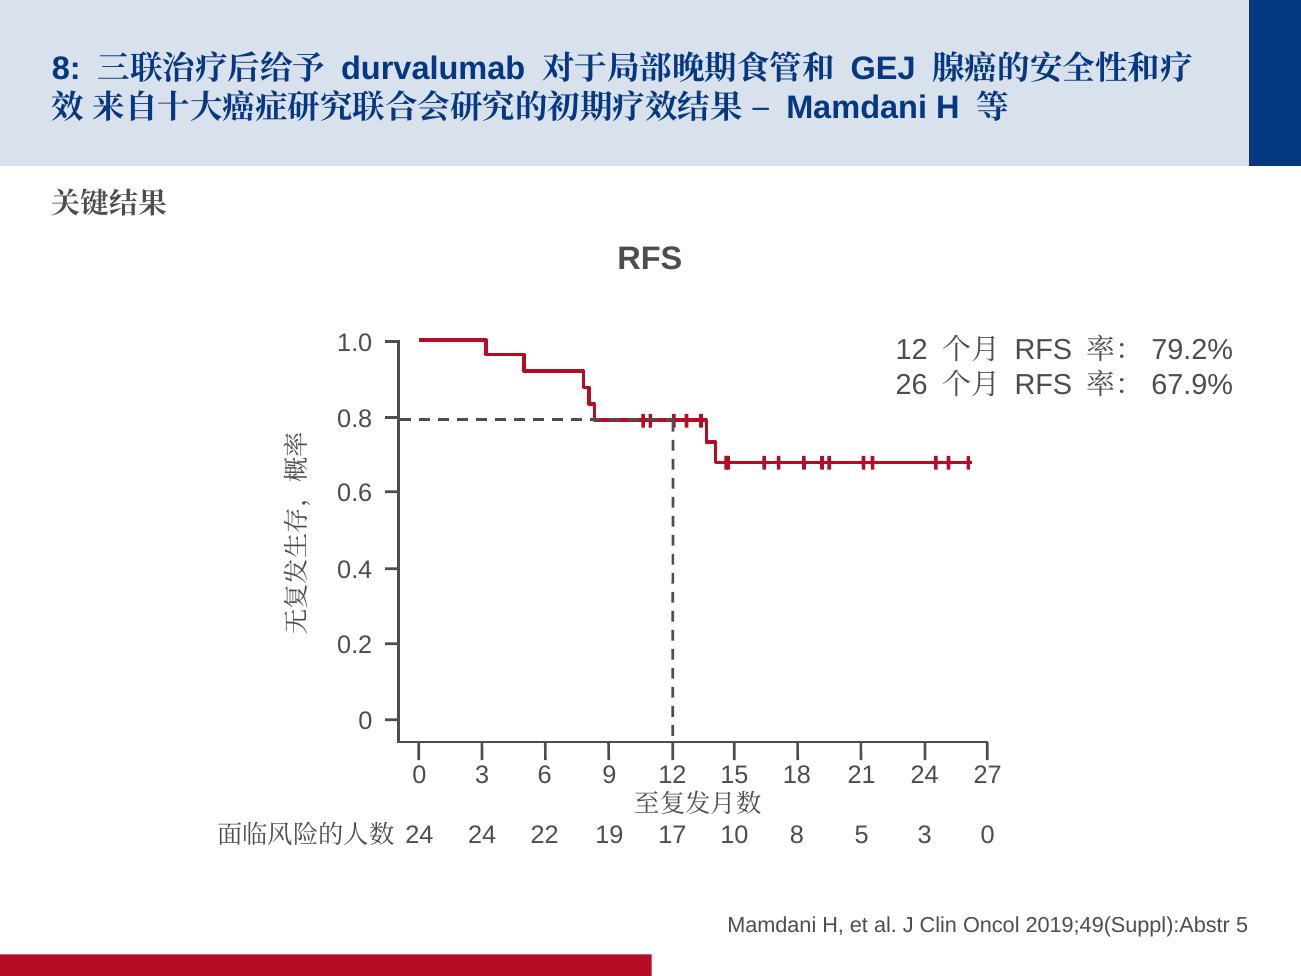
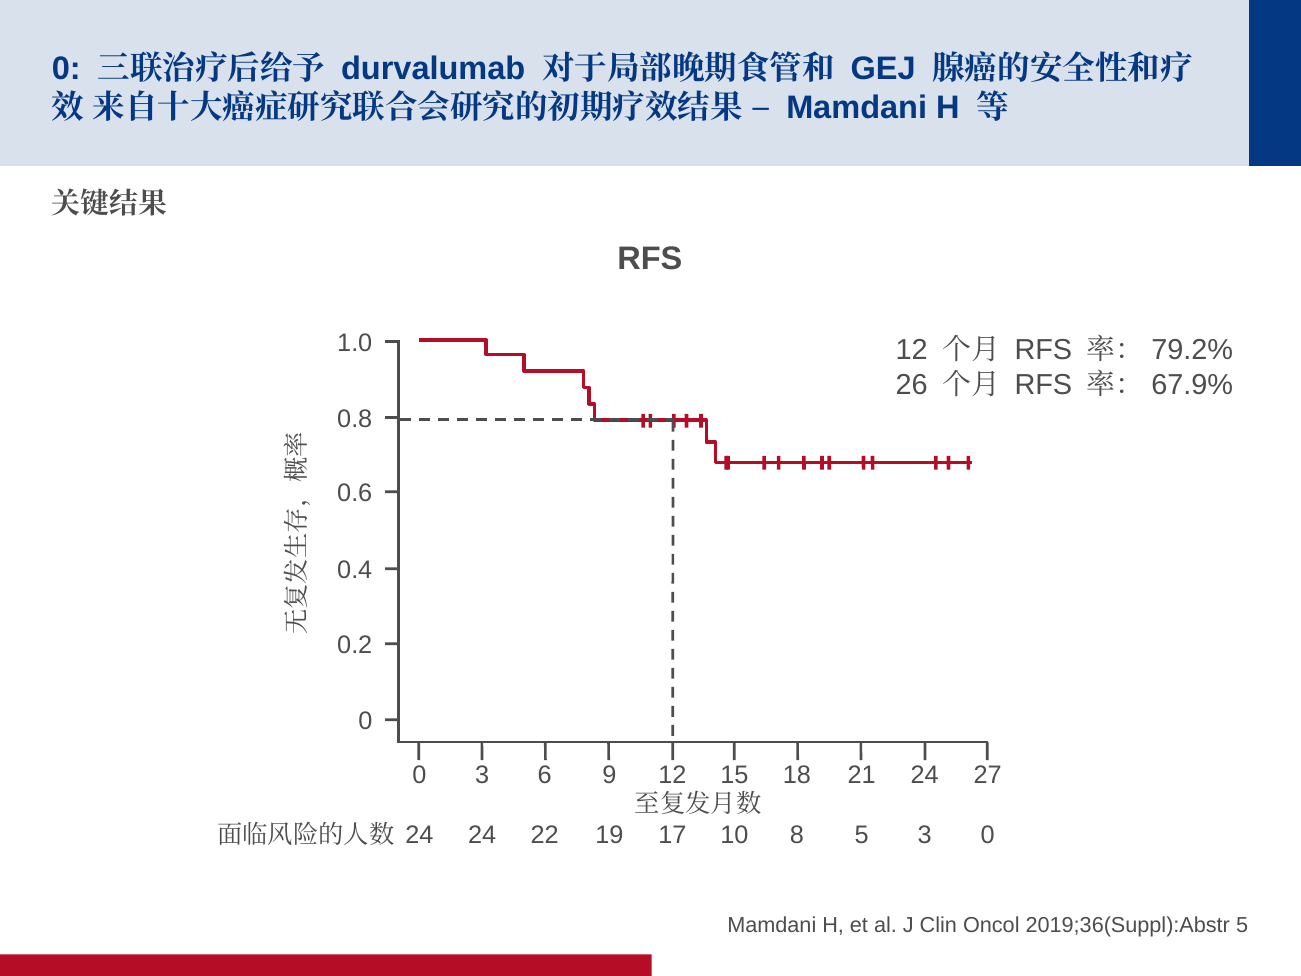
8 at (66, 69): 8 -> 0
2019;49(Suppl):Abstr: 2019;49(Suppl):Abstr -> 2019;36(Suppl):Abstr
